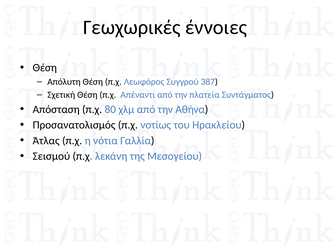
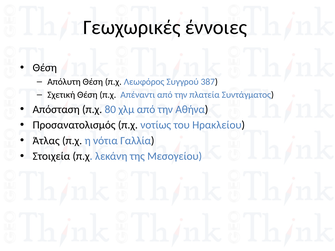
Σεισμού: Σεισμού -> Στοιχεία
